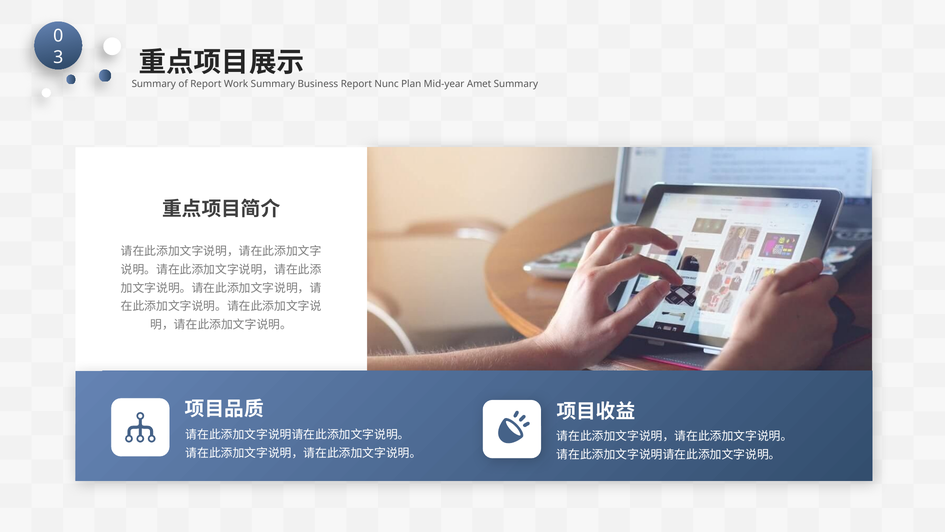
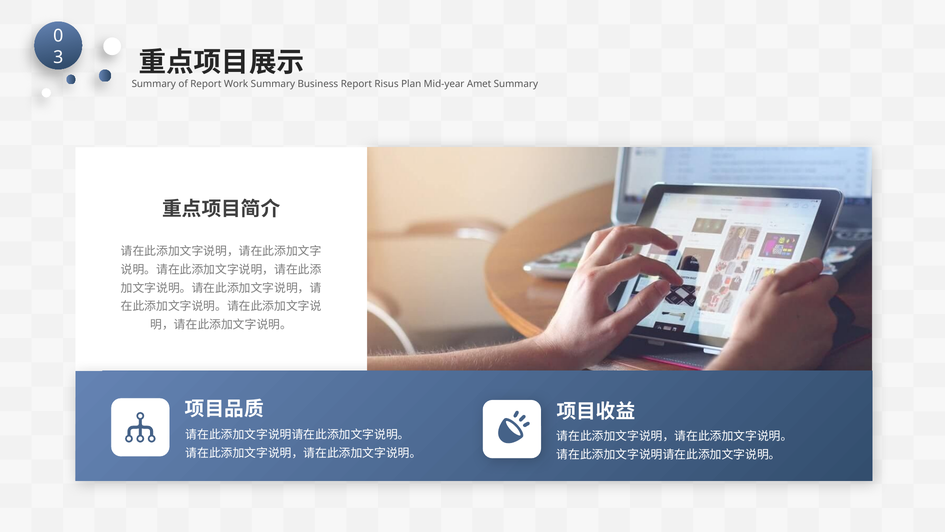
Nunc: Nunc -> Risus
